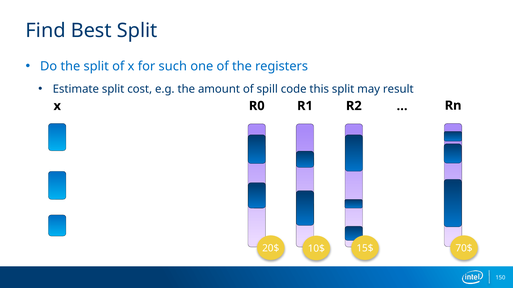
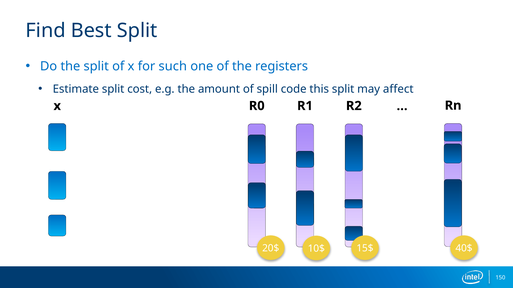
result: result -> affect
70$: 70$ -> 40$
